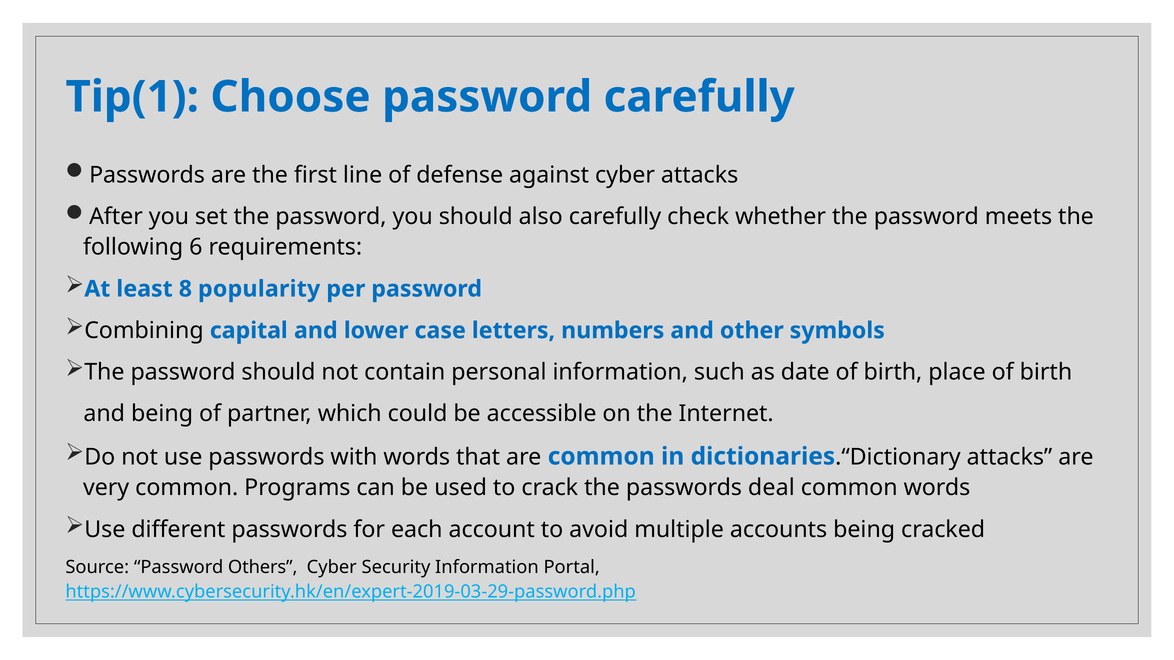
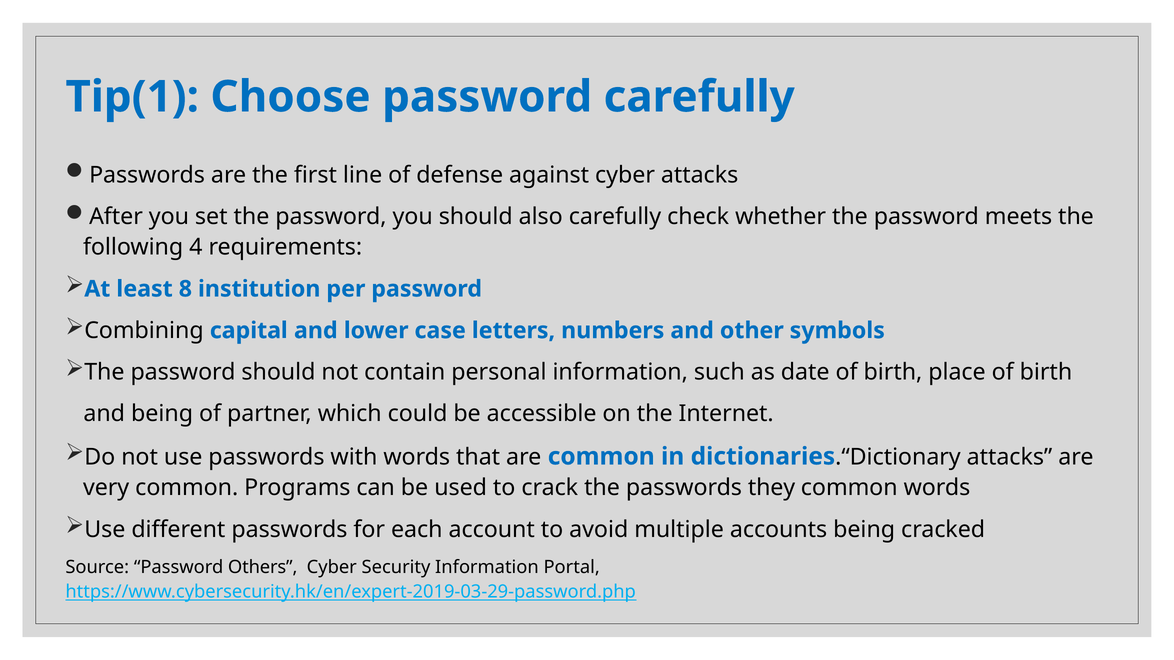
6: 6 -> 4
popularity: popularity -> institution
deal: deal -> they
